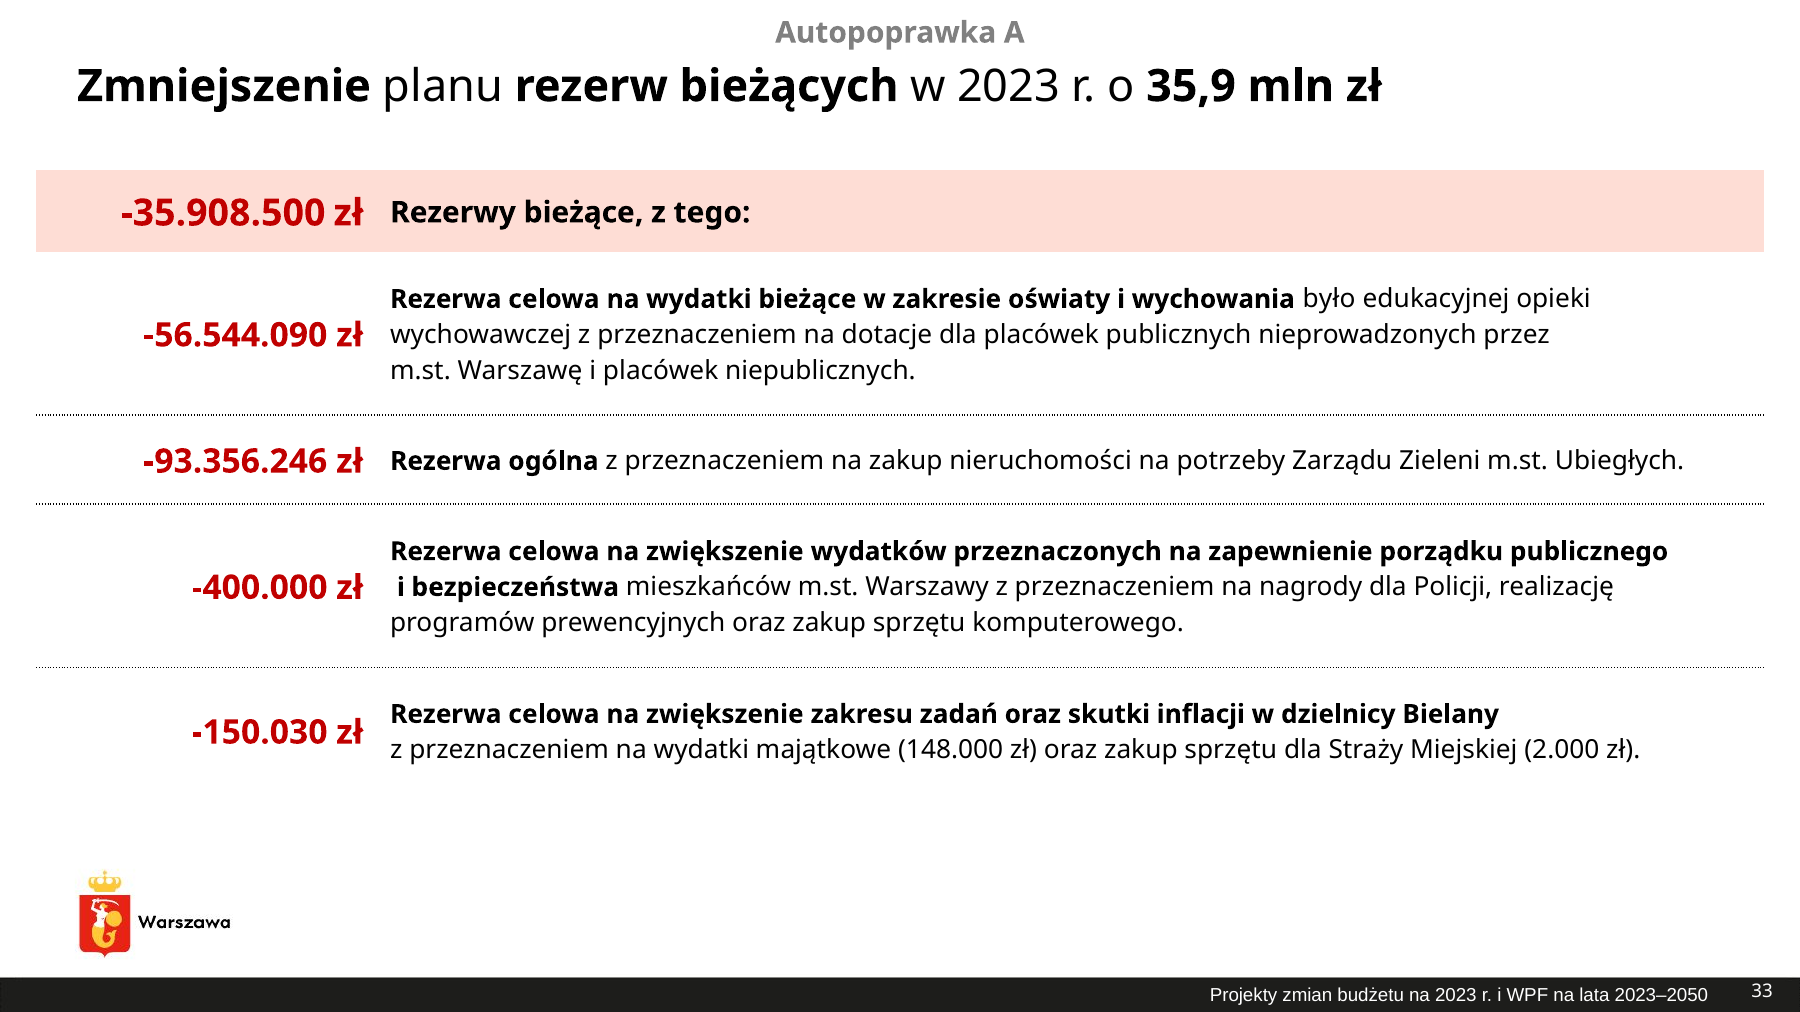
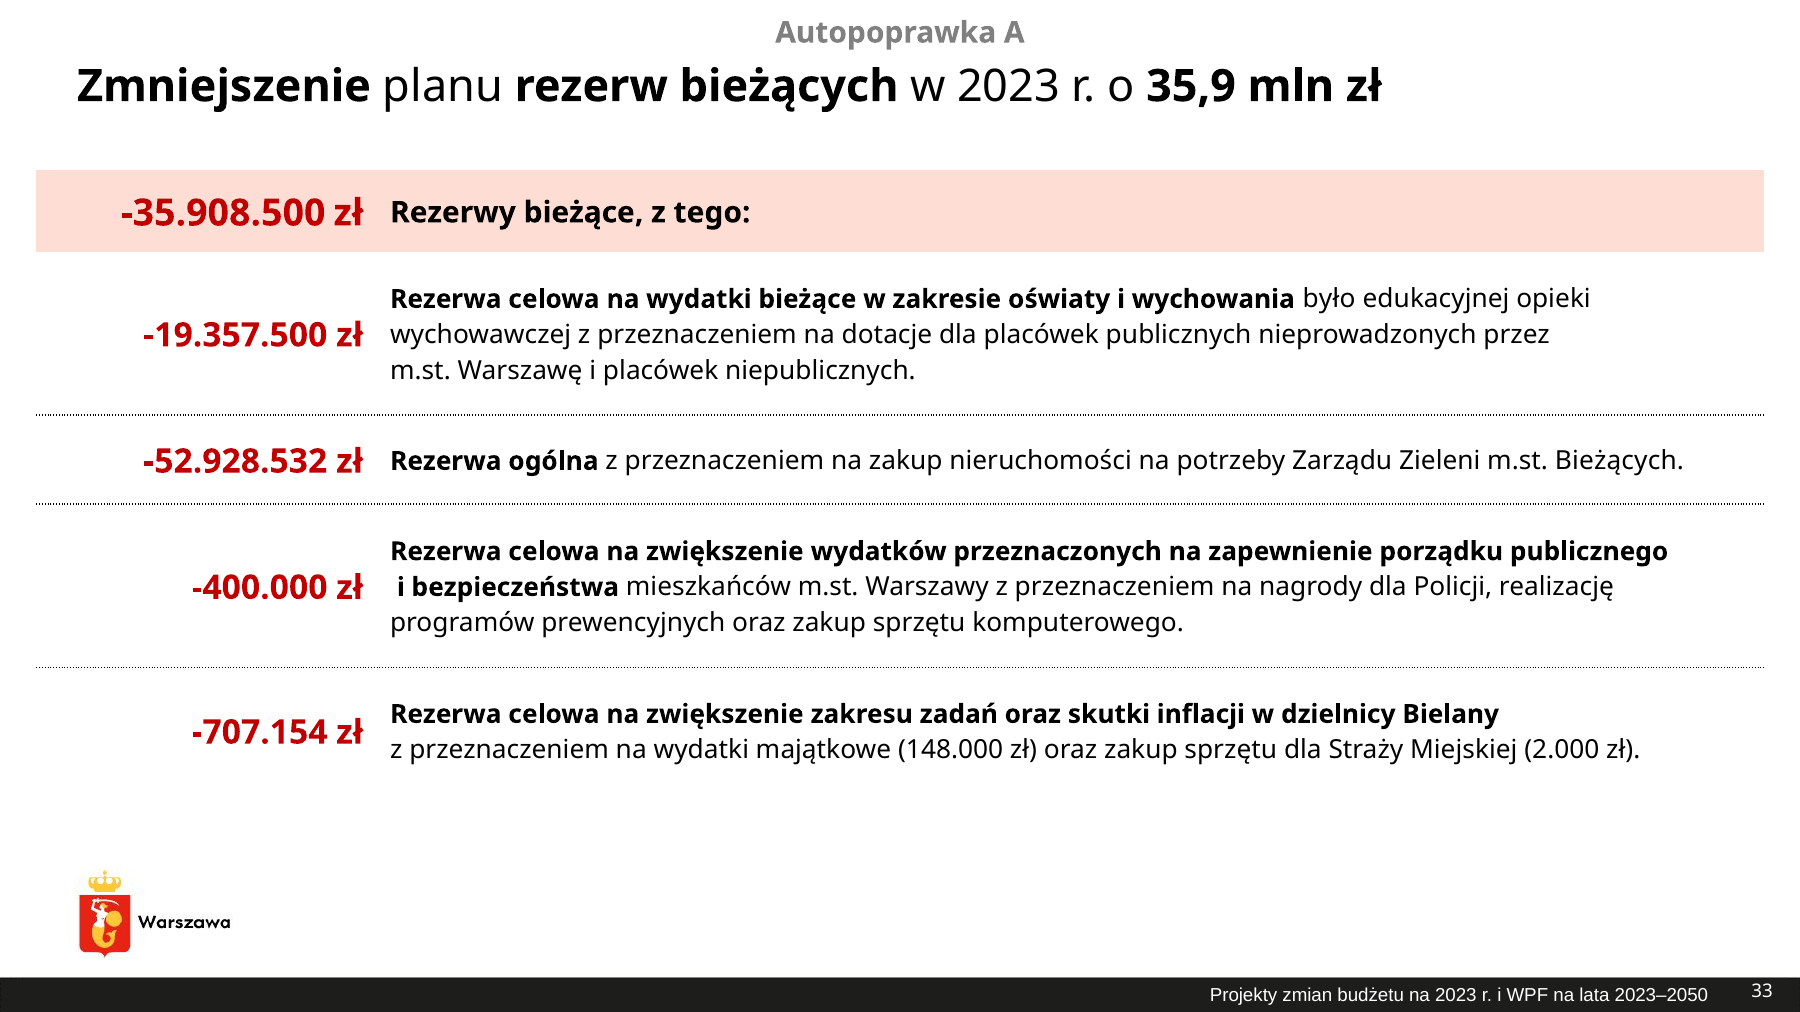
-56.544.090: -56.544.090 -> -19.357.500
-93.356.246: -93.356.246 -> -52.928.532
m.st Ubiegłych: Ubiegłych -> Bieżących
-150.030: -150.030 -> -707.154
